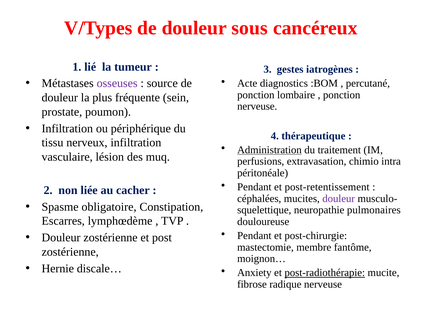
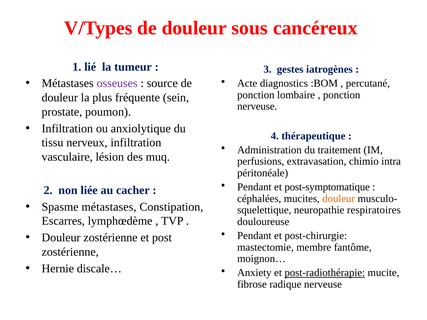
périphérique: périphérique -> anxiolytique
Administration underline: present -> none
post-retentissement: post-retentissement -> post-symptomatique
douleur at (339, 199) colour: purple -> orange
Spasme obligatoire: obligatoire -> métastases
pulmonaires: pulmonaires -> respiratoires
